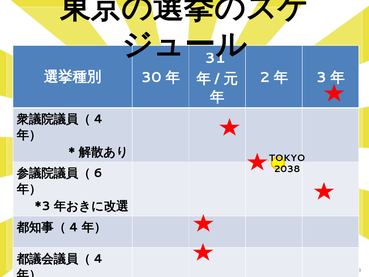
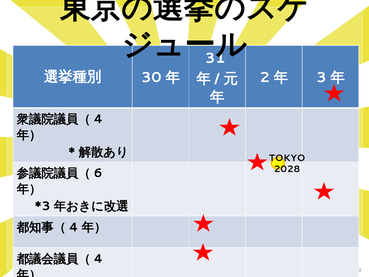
2038: 2038 -> 2028
